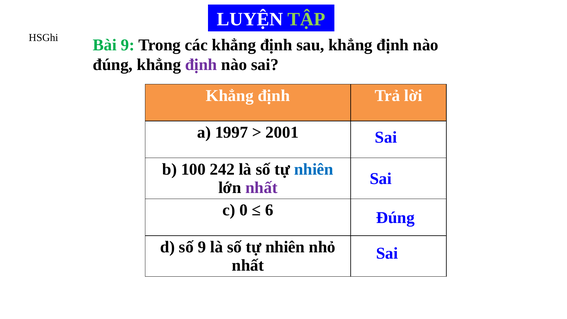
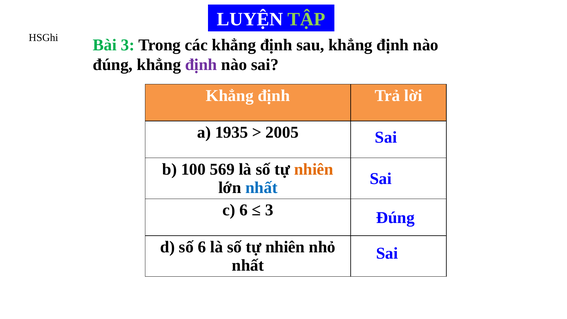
Bài 9: 9 -> 3
1997: 1997 -> 1935
2001: 2001 -> 2005
242: 242 -> 569
nhiên at (314, 169) colour: blue -> orange
nhất at (261, 188) colour: purple -> blue
c 0: 0 -> 6
6 at (269, 210): 6 -> 3
số 9: 9 -> 6
